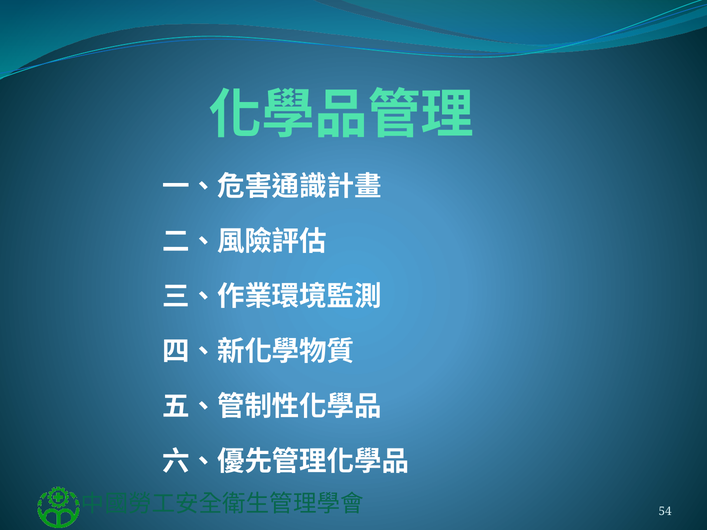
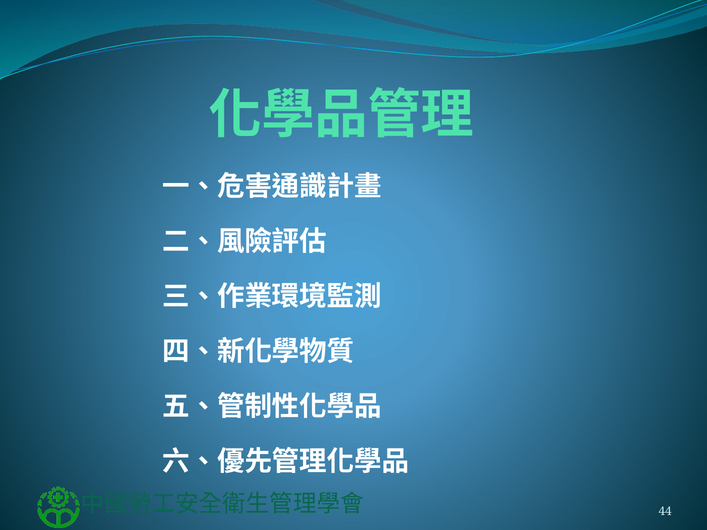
54: 54 -> 44
